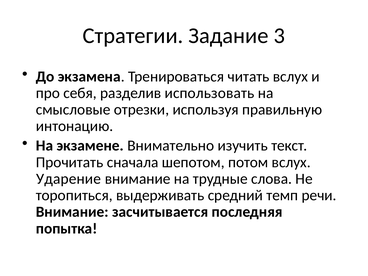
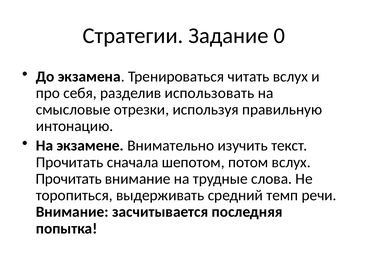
3: 3 -> 0
Ударение at (69, 179): Ударение -> Прочитать
